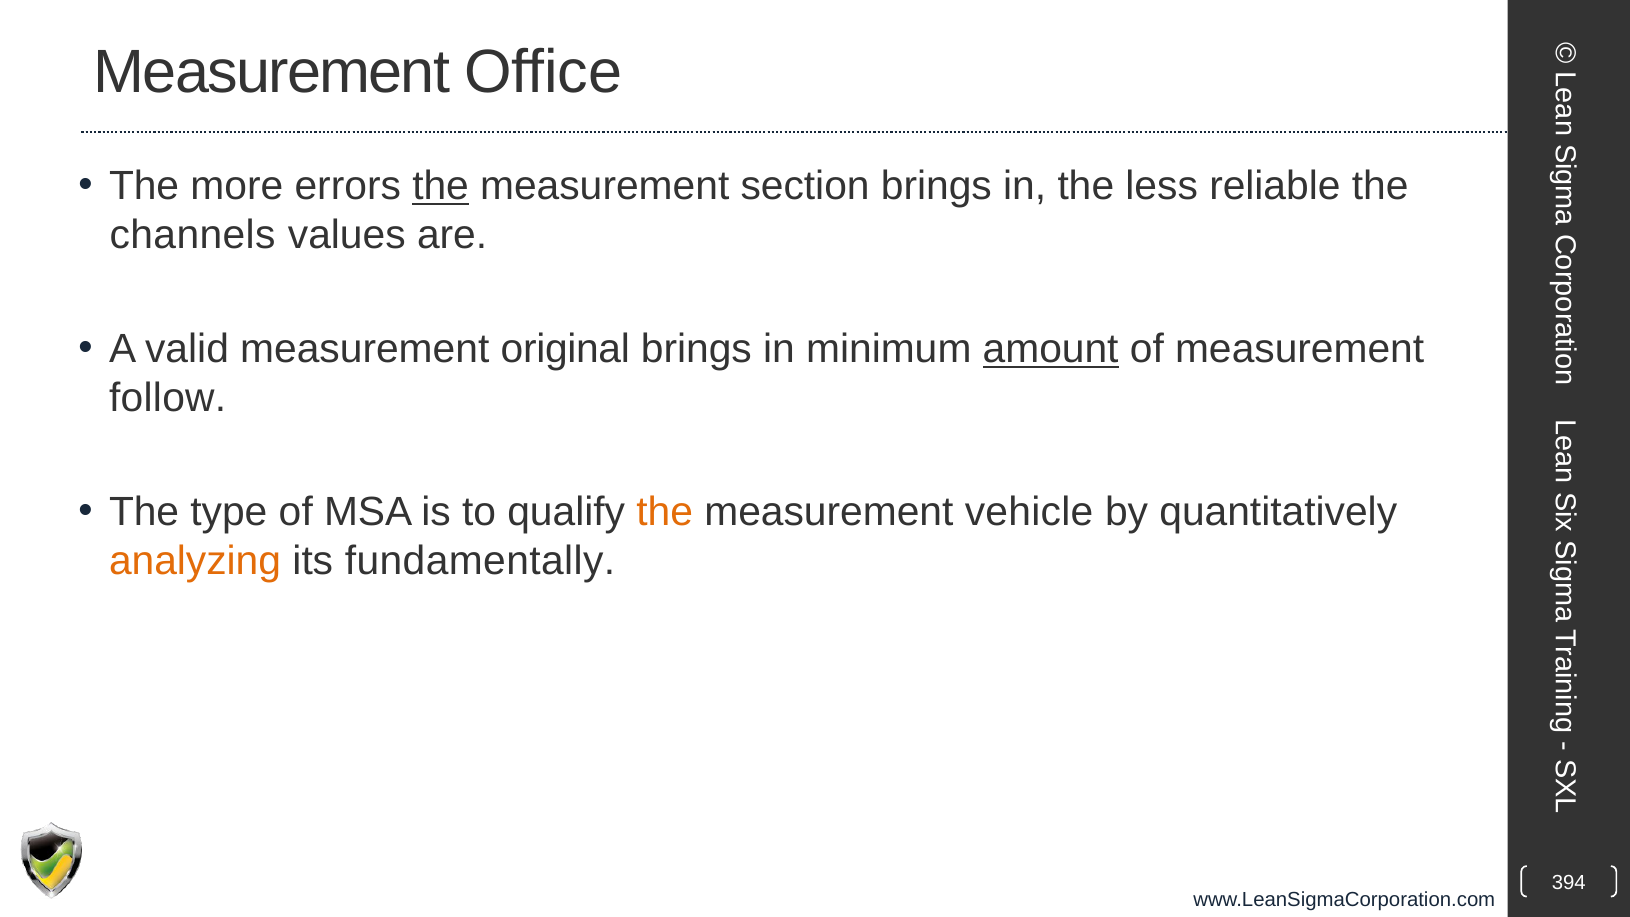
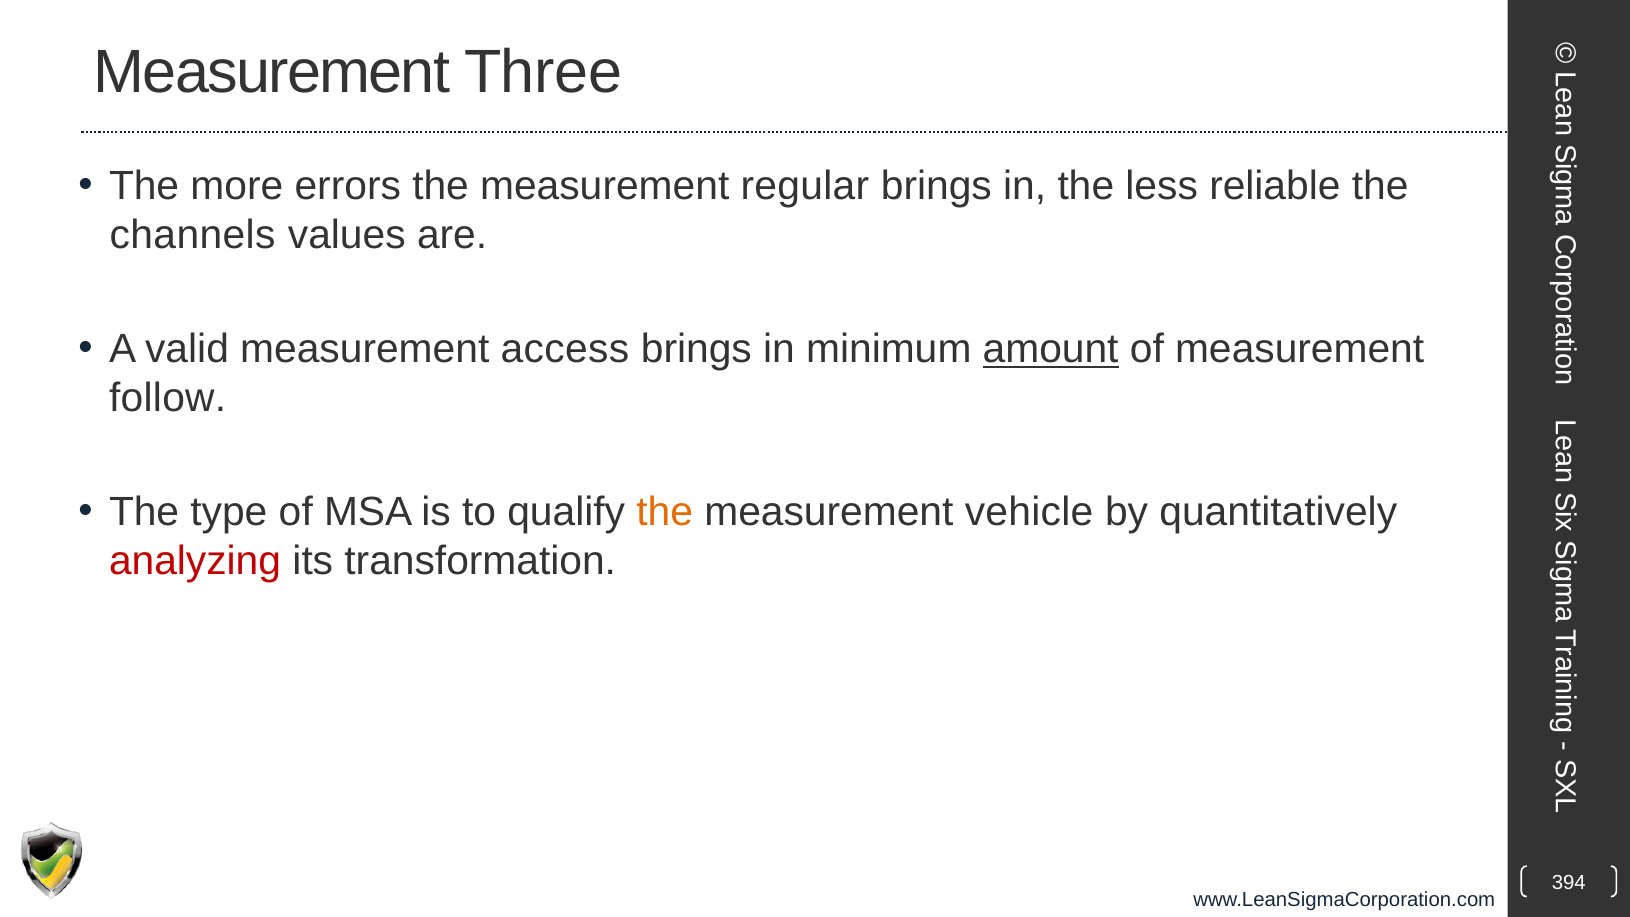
Office: Office -> Three
the at (441, 186) underline: present -> none
section: section -> regular
original: original -> access
analyzing colour: orange -> red
fundamentally: fundamentally -> transformation
